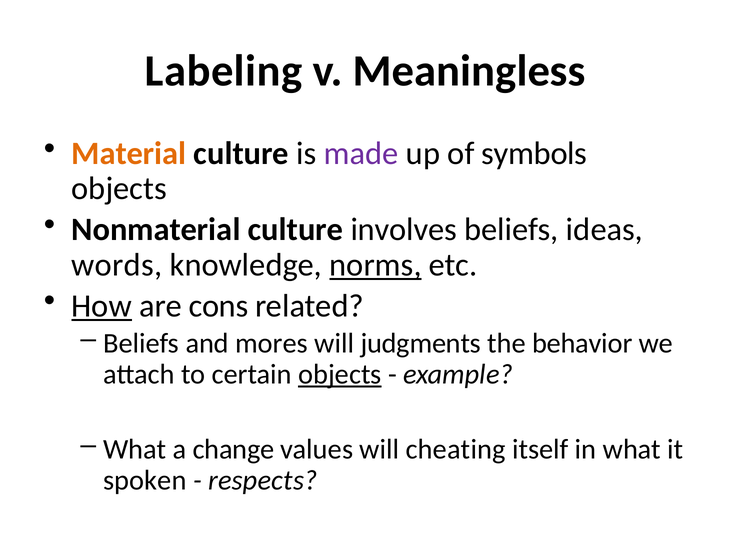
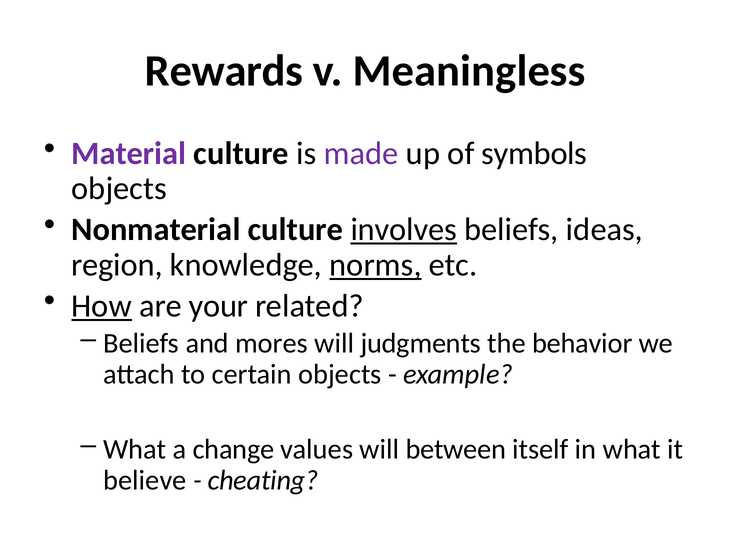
Labeling: Labeling -> Rewards
Material colour: orange -> purple
involves underline: none -> present
words: words -> region
cons: cons -> your
objects at (340, 374) underline: present -> none
cheating: cheating -> between
spoken: spoken -> believe
respects: respects -> cheating
